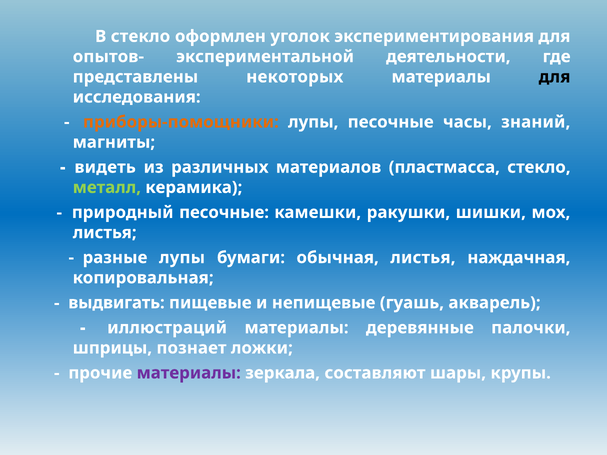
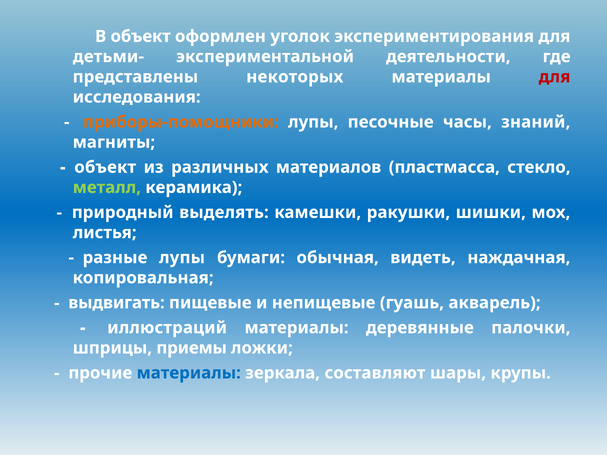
В стекло: стекло -> объект
опытов-: опытов- -> детьми-
для at (555, 77) colour: black -> red
видеть at (105, 167): видеть -> объект
природный песочные: песочные -> выделять
обычная листья: листья -> видеть
познает: познает -> приемы
материалы at (189, 373) colour: purple -> blue
